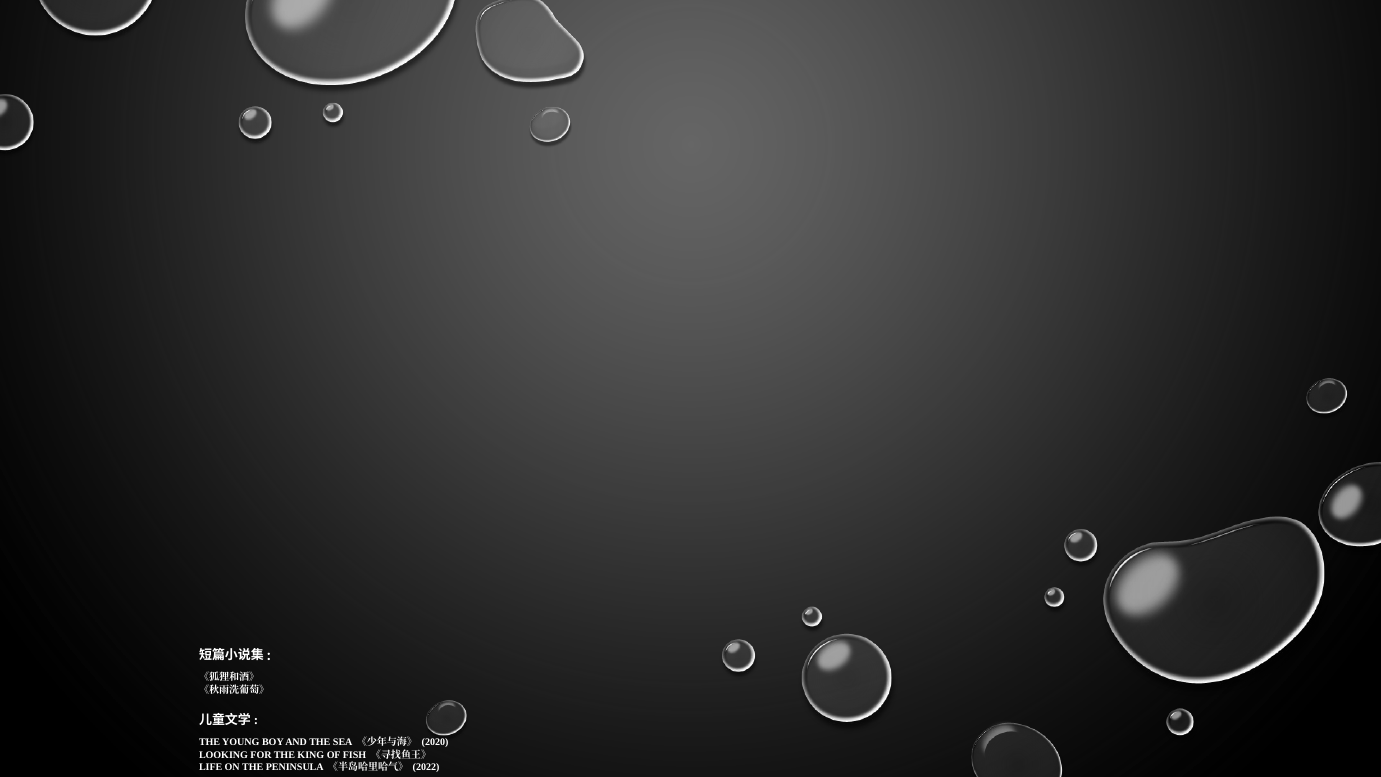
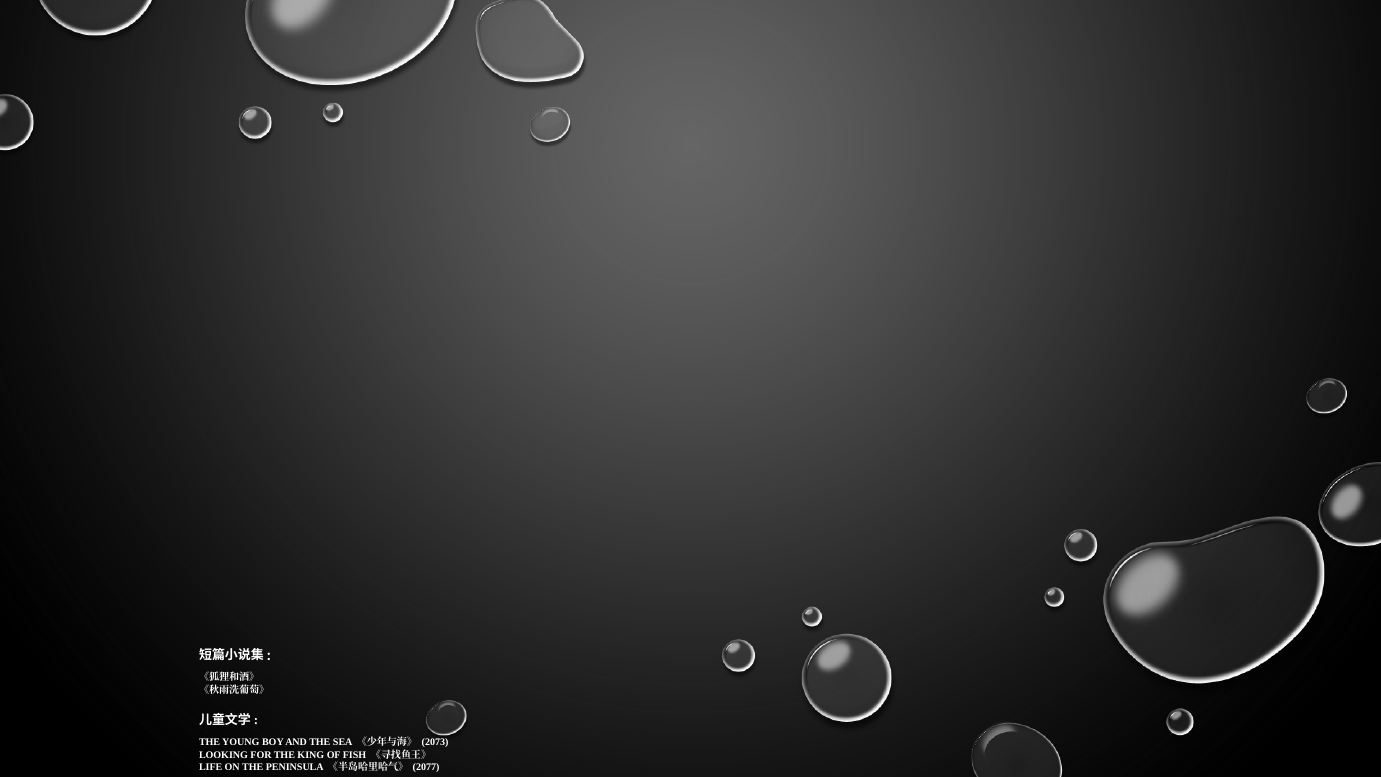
2020: 2020 -> 2073
2022: 2022 -> 2077
